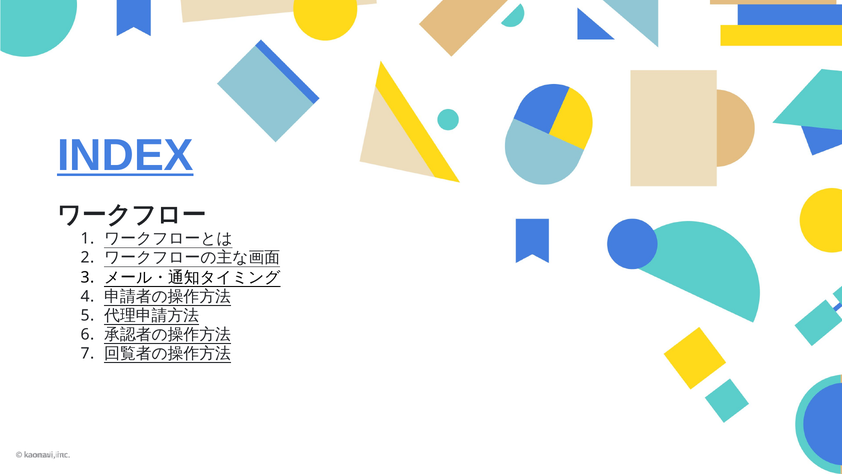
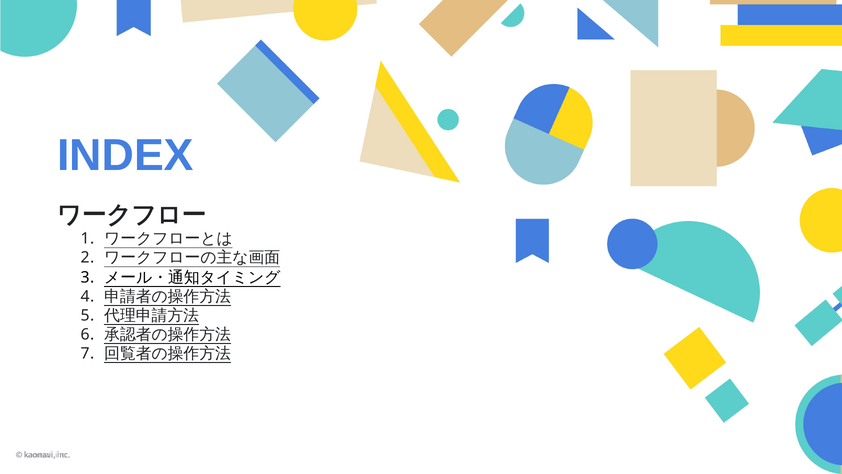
INDEX underline: present -> none
